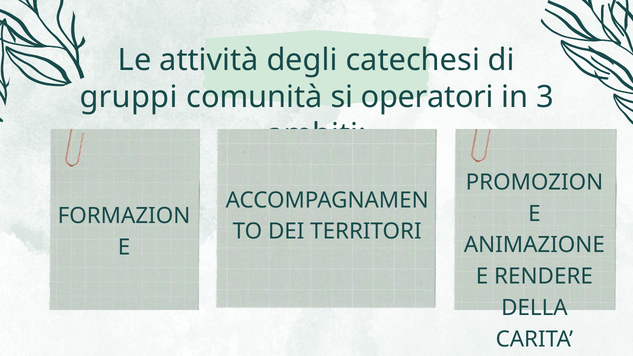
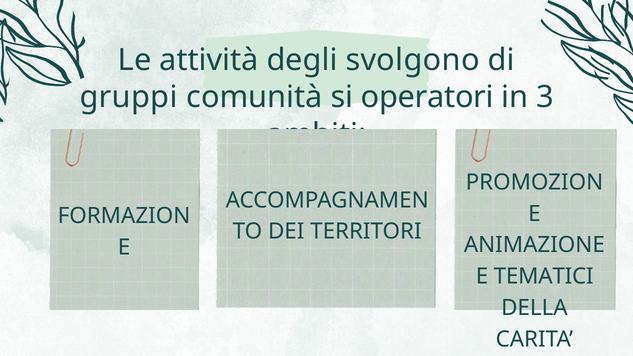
catechesi: catechesi -> svolgono
RENDERE: RENDERE -> TEMATICI
